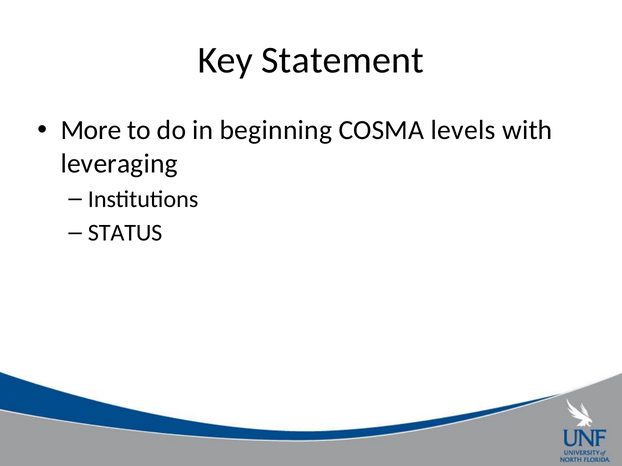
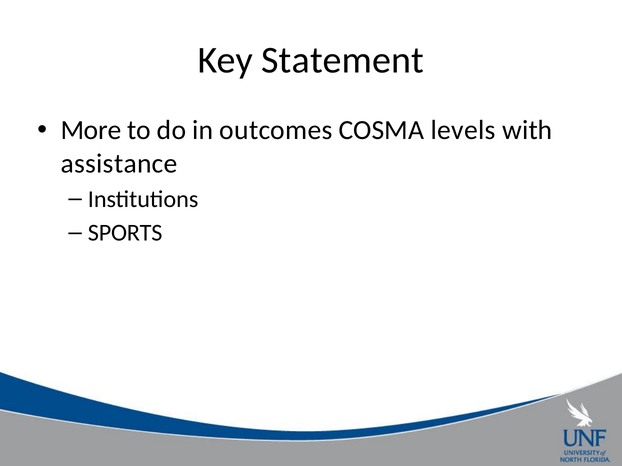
beginning: beginning -> outcomes
leveraging: leveraging -> assistance
STATUS: STATUS -> SPORTS
